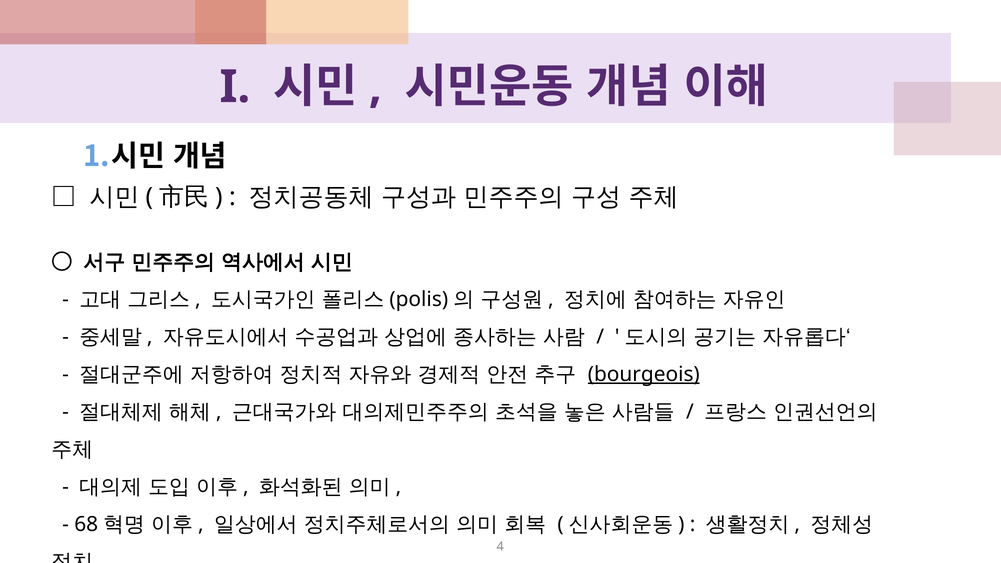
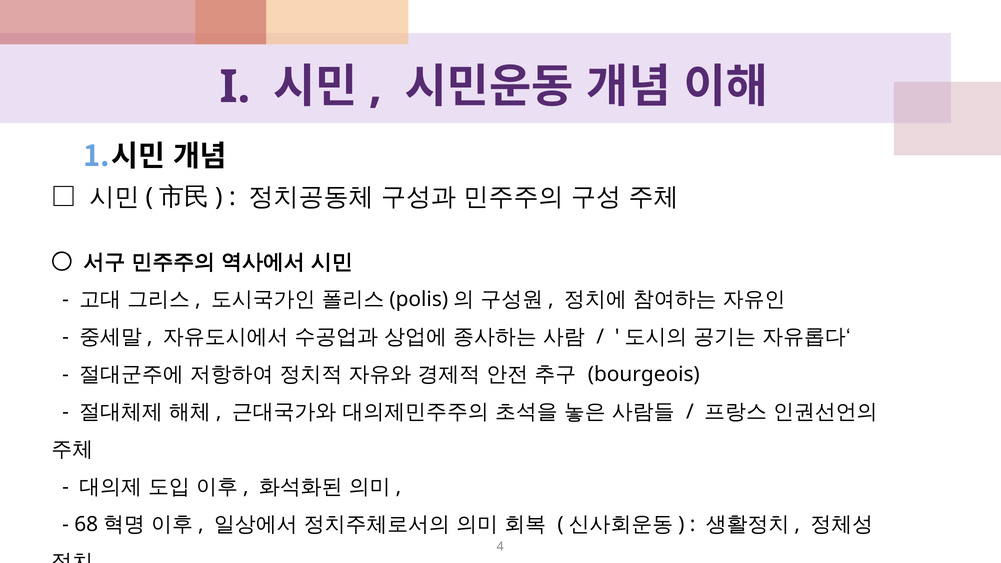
bourgeois underline: present -> none
